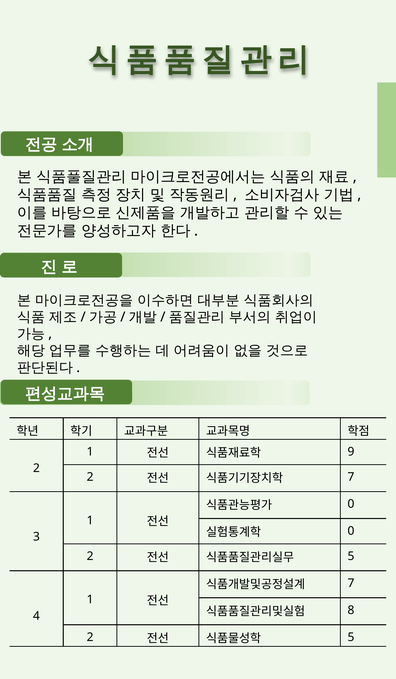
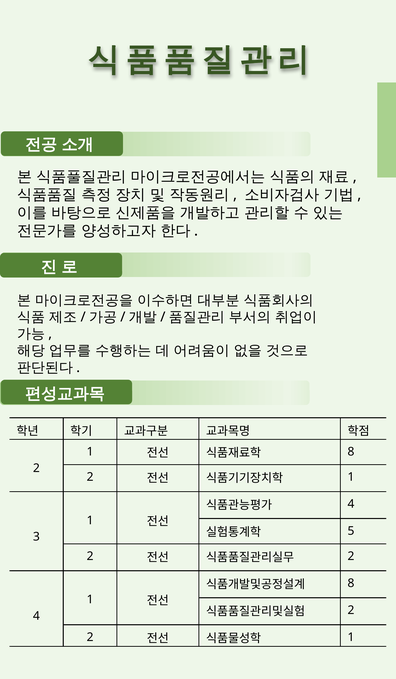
9 at (351, 452): 9 -> 8
7 at (351, 477): 7 -> 1
0 at (351, 504): 0 -> 4
0 at (351, 531): 0 -> 5
5 at (351, 556): 5 -> 2
7 at (351, 583): 7 -> 8
8 at (351, 610): 8 -> 2
5 at (351, 637): 5 -> 1
